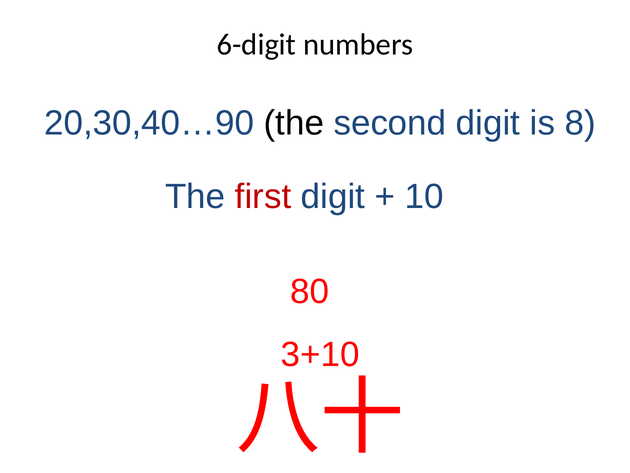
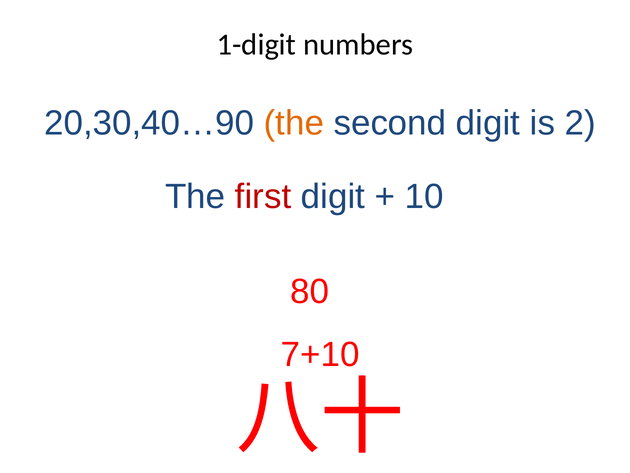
6-digit: 6-digit -> 1-digit
the at (294, 123) colour: black -> orange
8: 8 -> 2
3+10: 3+10 -> 7+10
